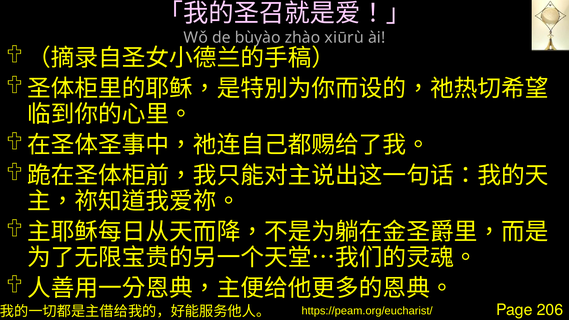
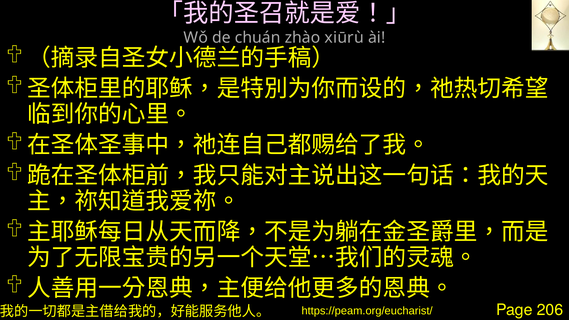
bùyào: bùyào -> chuán
